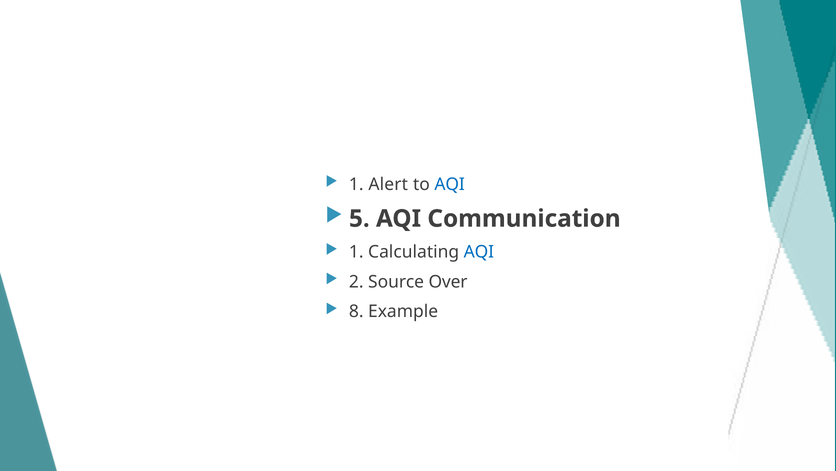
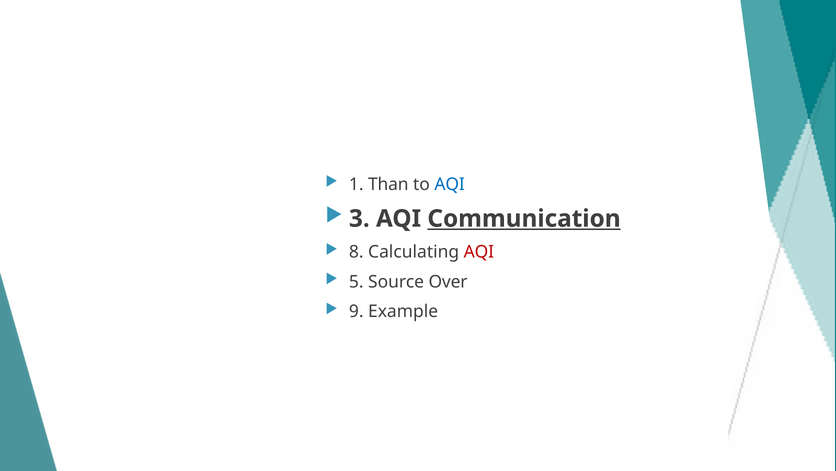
Alert: Alert -> Than
5: 5 -> 3
Communication underline: none -> present
1 at (356, 252): 1 -> 8
AQI at (479, 252) colour: blue -> red
2: 2 -> 5
8 at (356, 311): 8 -> 9
